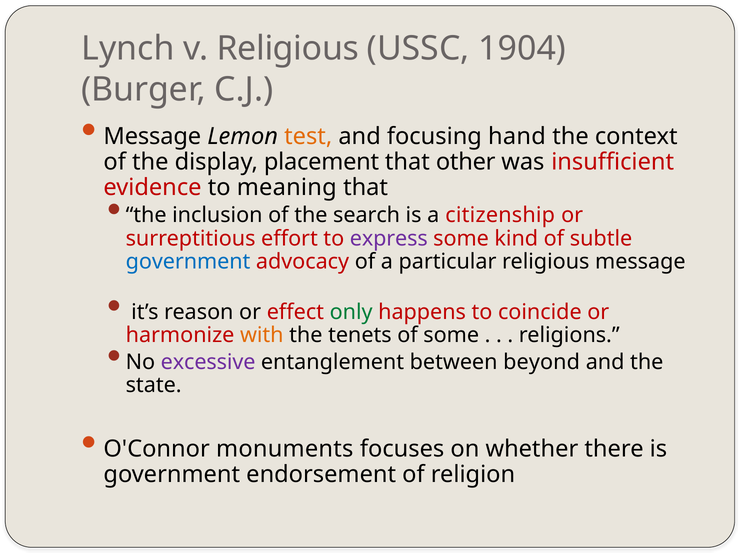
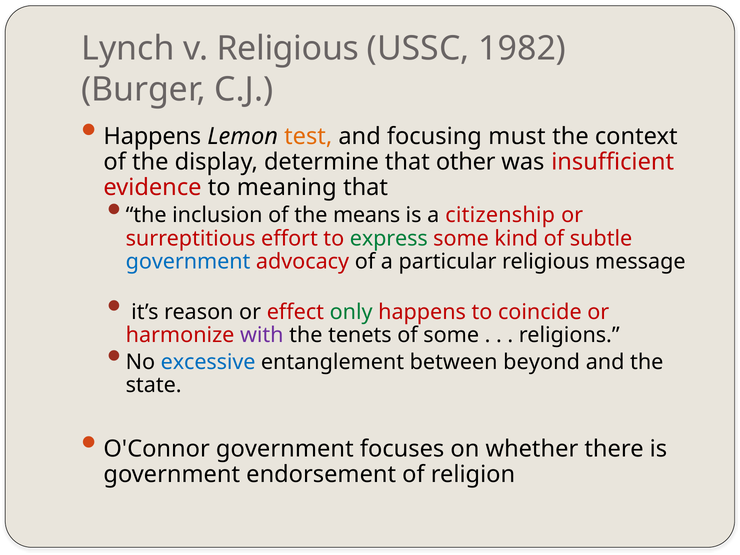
1904: 1904 -> 1982
Message at (152, 137): Message -> Happens
hand: hand -> must
placement: placement -> determine
search: search -> means
express colour: purple -> green
with colour: orange -> purple
excessive colour: purple -> blue
O'Connor monuments: monuments -> government
